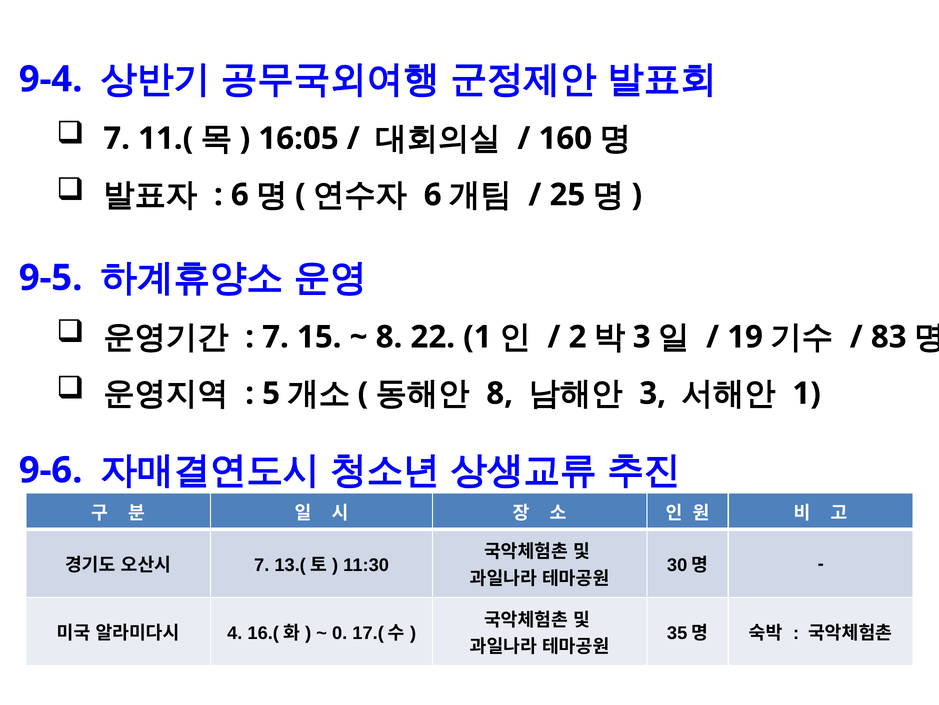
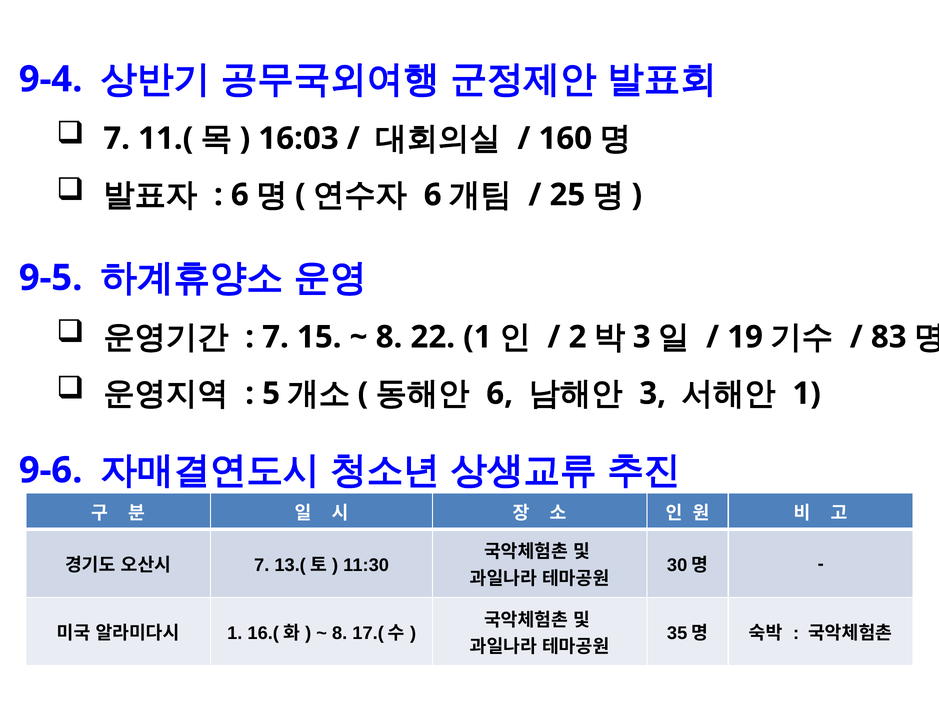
16:05: 16:05 -> 16:03
8 at (500, 393): 8 -> 6
4 at (235, 633): 4 -> 1
0 at (340, 633): 0 -> 8
